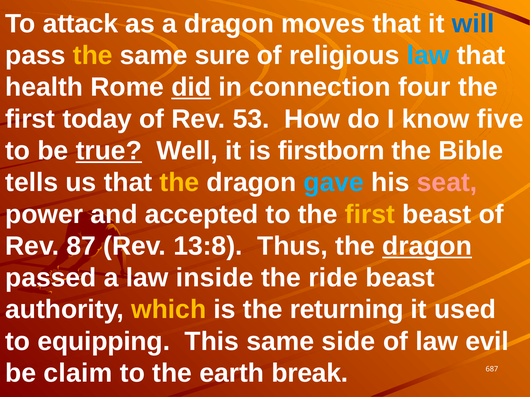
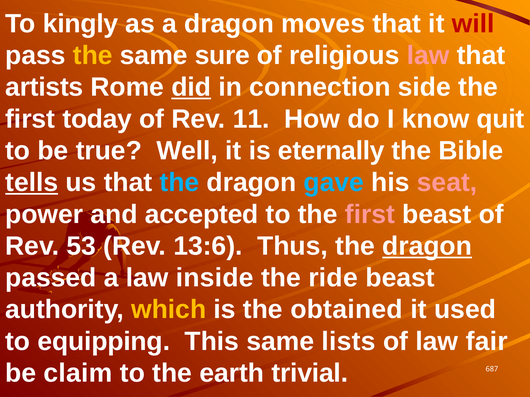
attack: attack -> kingly
will colour: blue -> red
law at (428, 56) colour: light blue -> pink
health: health -> artists
four: four -> side
53: 53 -> 11
five: five -> quit
true underline: present -> none
firstborn: firstborn -> eternally
tells underline: none -> present
the at (179, 183) colour: yellow -> light blue
first at (370, 215) colour: yellow -> pink
87: 87 -> 53
13:8: 13:8 -> 13:6
returning: returning -> obtained
side: side -> lists
evil: evil -> fair
break: break -> trivial
